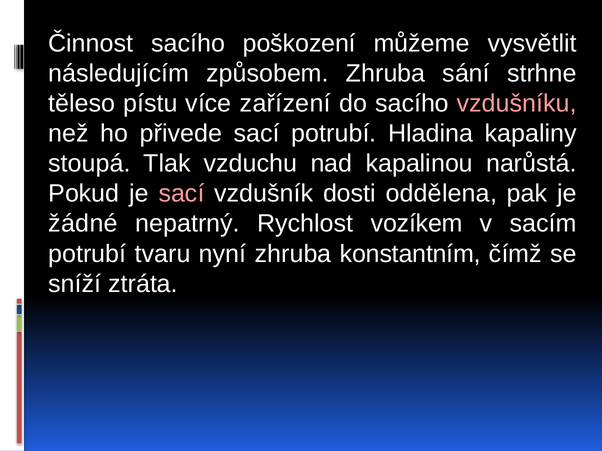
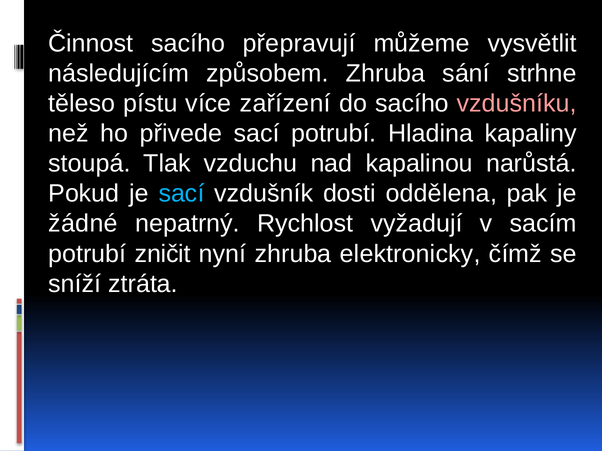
poškození: poškození -> přepravují
sací at (181, 194) colour: pink -> light blue
vozíkem: vozíkem -> vyžadují
tvaru: tvaru -> zničit
konstantním: konstantním -> elektronicky
